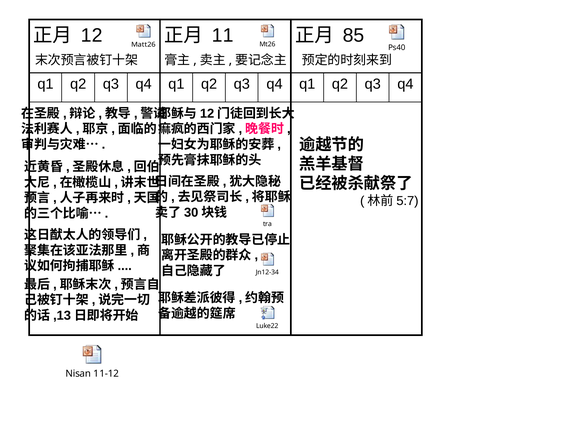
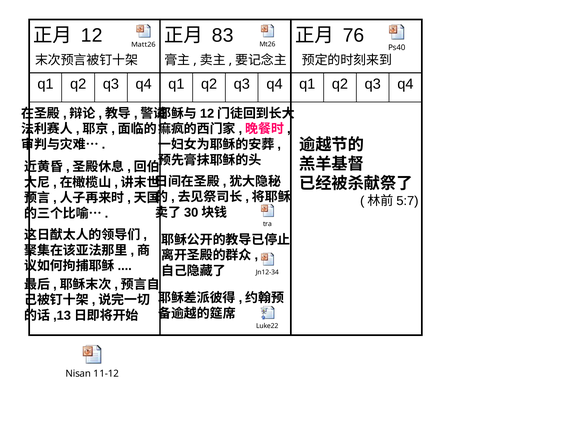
11: 11 -> 83
85: 85 -> 76
